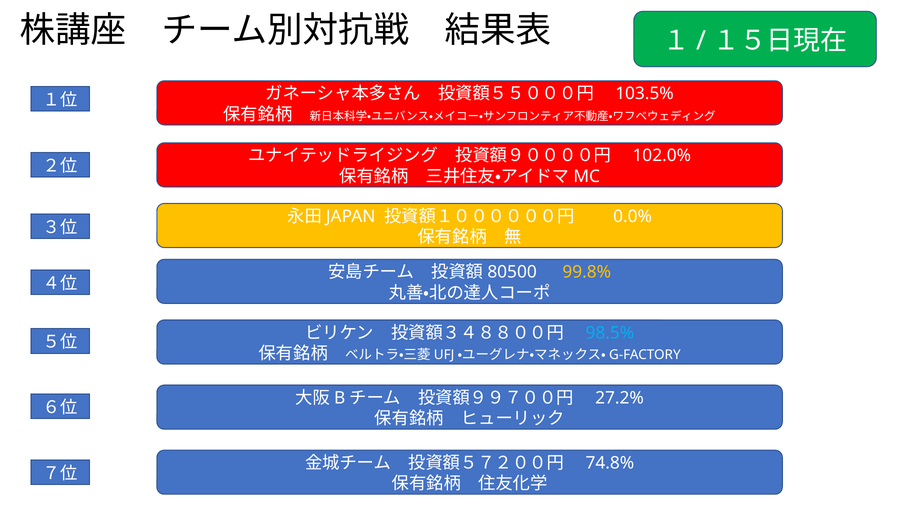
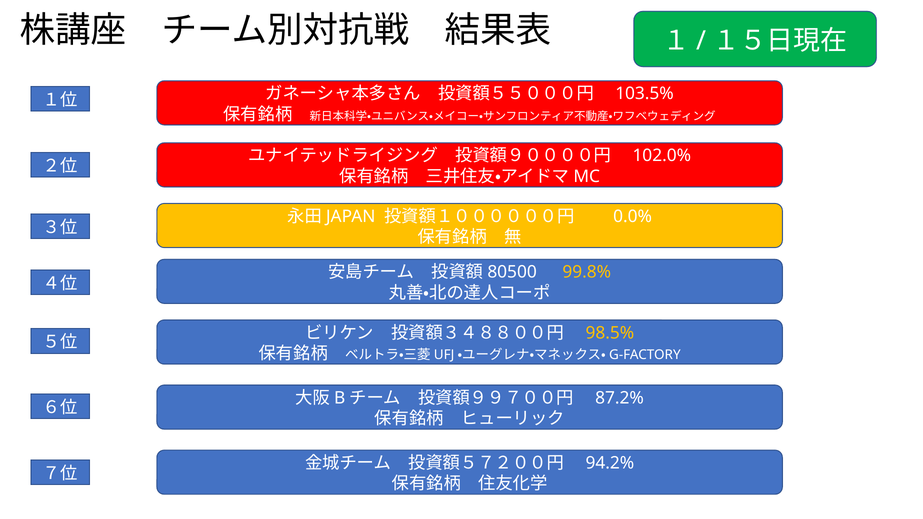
98.5% colour: light blue -> yellow
27.2%: 27.2% -> 87.2%
74.8%: 74.8% -> 94.2%
